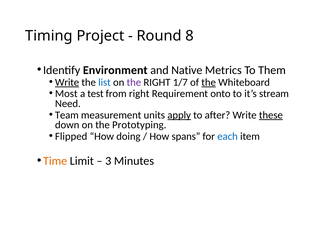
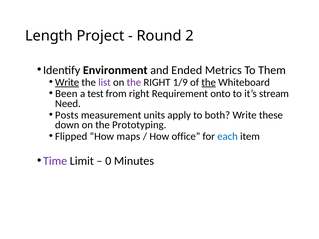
Timing: Timing -> Length
8: 8 -> 2
Native: Native -> Ended
list colour: blue -> purple
1/7: 1/7 -> 1/9
Most: Most -> Been
Team: Team -> Posts
apply underline: present -> none
after: after -> both
these underline: present -> none
doing: doing -> maps
spans: spans -> office
Time colour: orange -> purple
3: 3 -> 0
